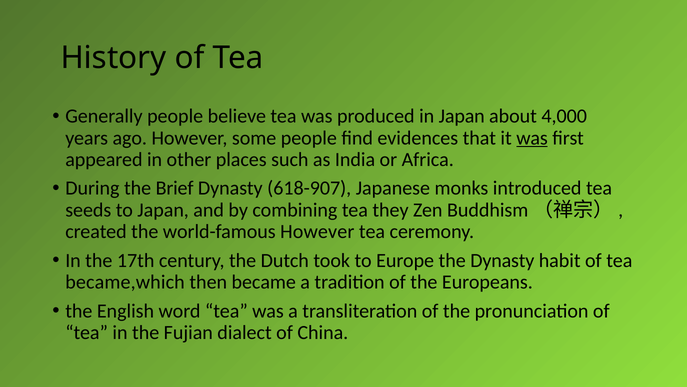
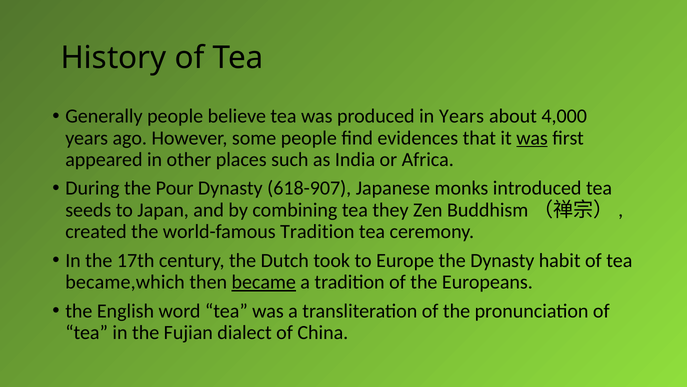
in Japan: Japan -> Years
Brief: Brief -> Pour
world-famous However: However -> Tradition
became underline: none -> present
